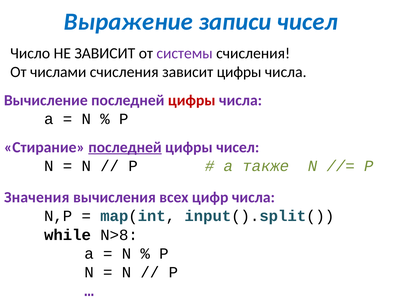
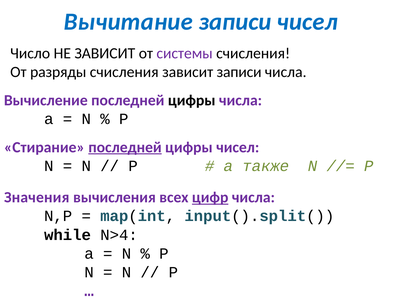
Выражение: Выражение -> Вычитание
числами: числами -> разряды
зависит цифры: цифры -> записи
цифры at (192, 100) colour: red -> black
цифр underline: none -> present
N>8: N>8 -> N>4
